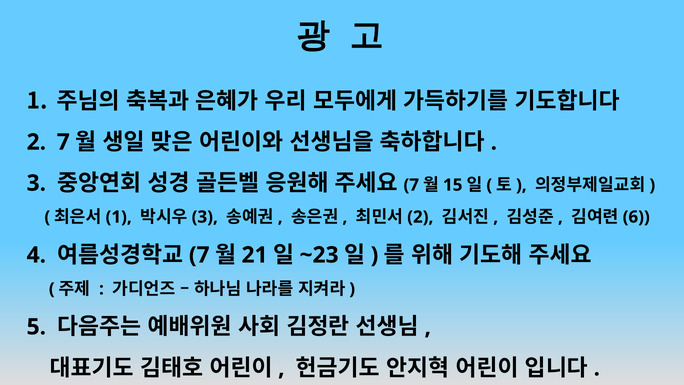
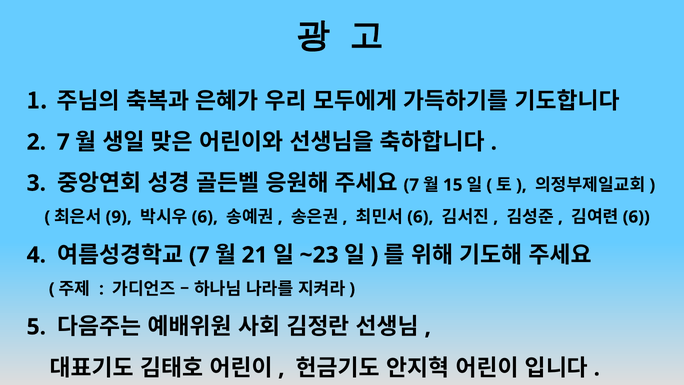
1 at (119, 217): 1 -> 9
3 at (205, 217): 3 -> 6
2 at (420, 217): 2 -> 6
